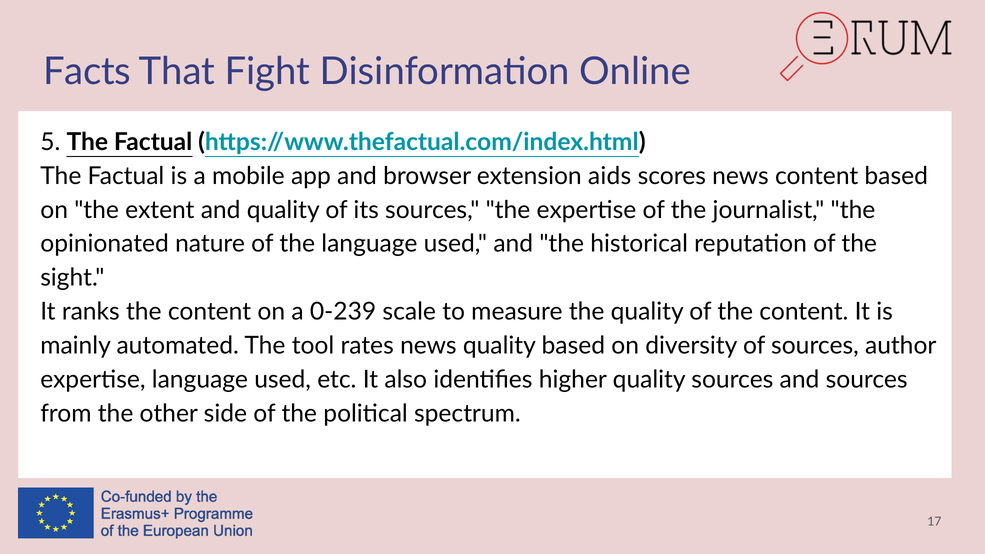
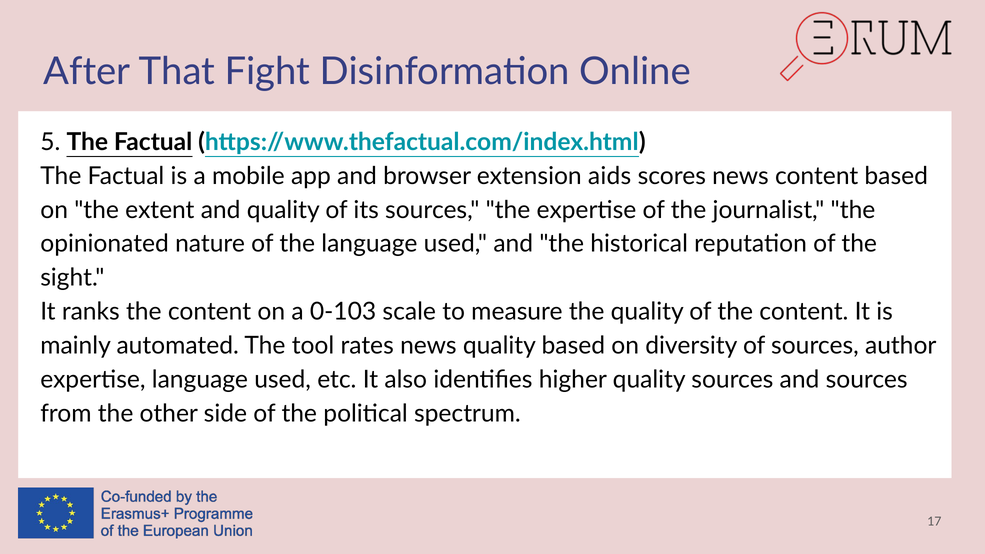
Facts: Facts -> After
0-239: 0-239 -> 0-103
